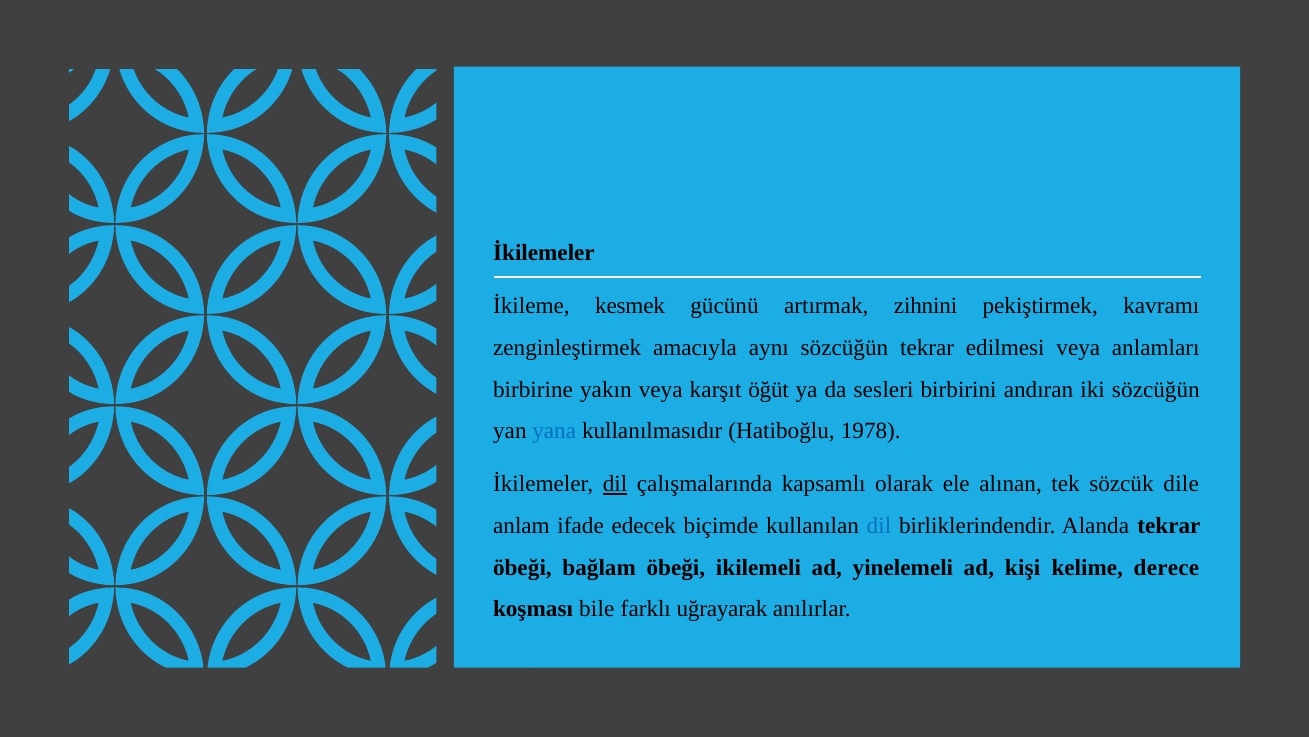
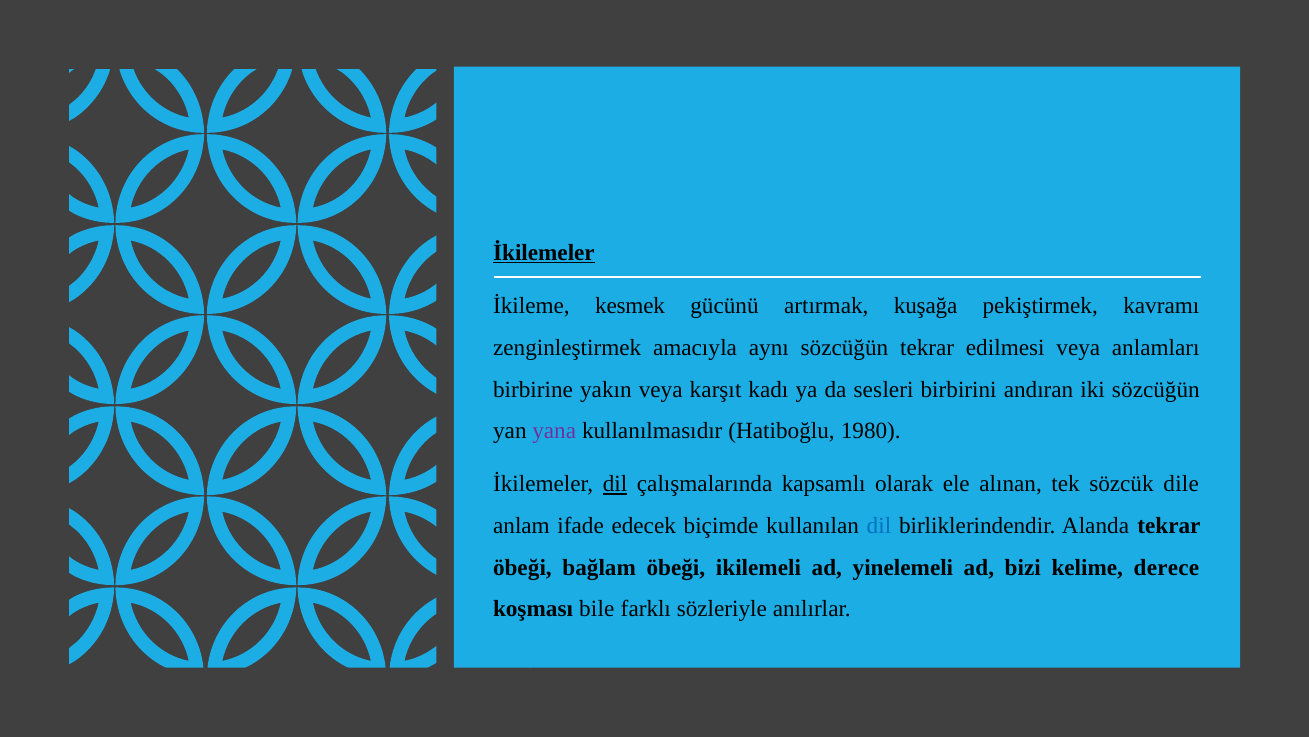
İkilemeler at (544, 252) underline: none -> present
zihnini: zihnini -> kuşağa
öğüt: öğüt -> kadı
yana colour: blue -> purple
1978: 1978 -> 1980
kişi: kişi -> bizi
uğrayarak: uğrayarak -> sözleriyle
